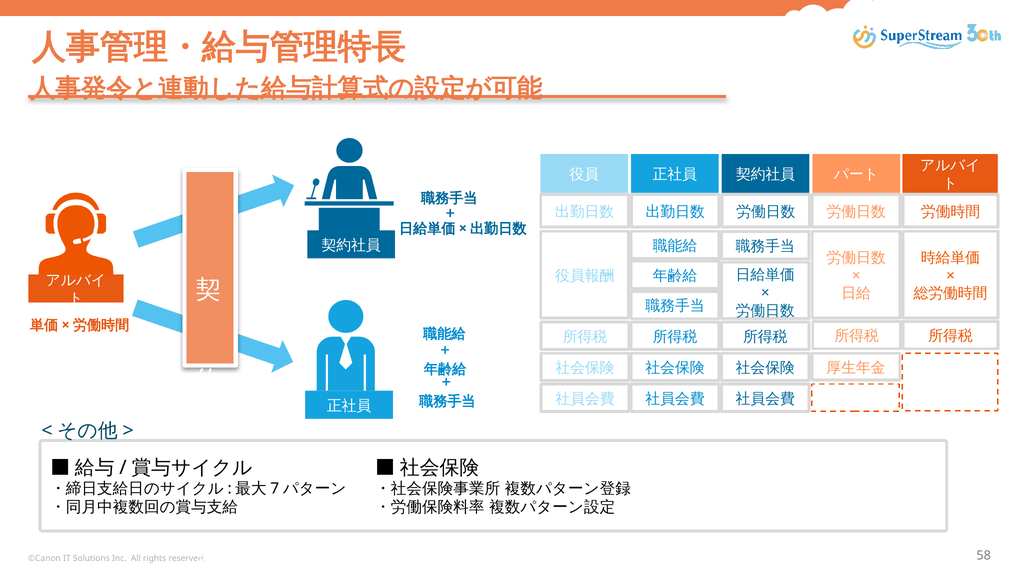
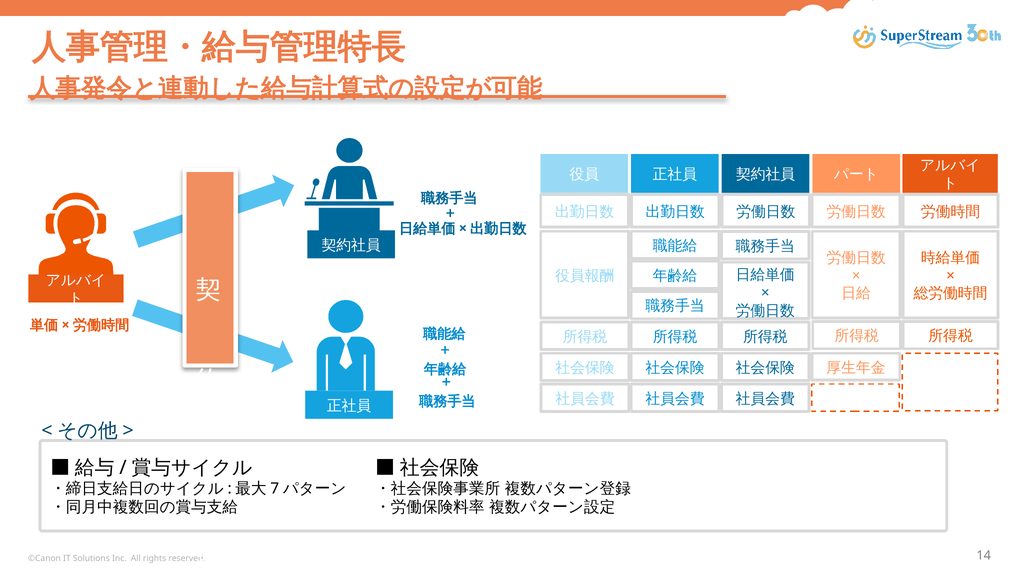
58: 58 -> 14
